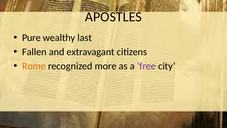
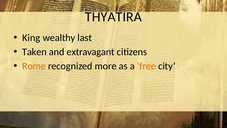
APOSTLES: APOSTLES -> THYATIRA
Pure: Pure -> King
Fallen: Fallen -> Taken
free colour: purple -> orange
